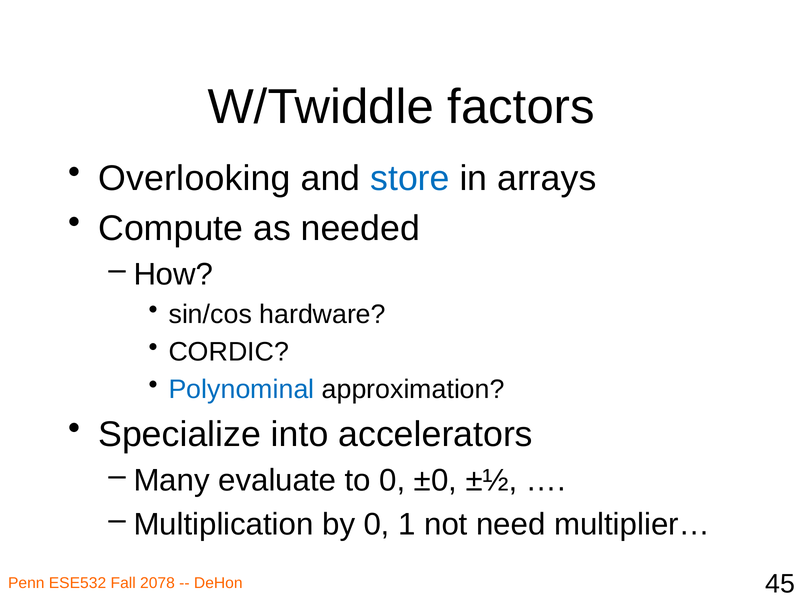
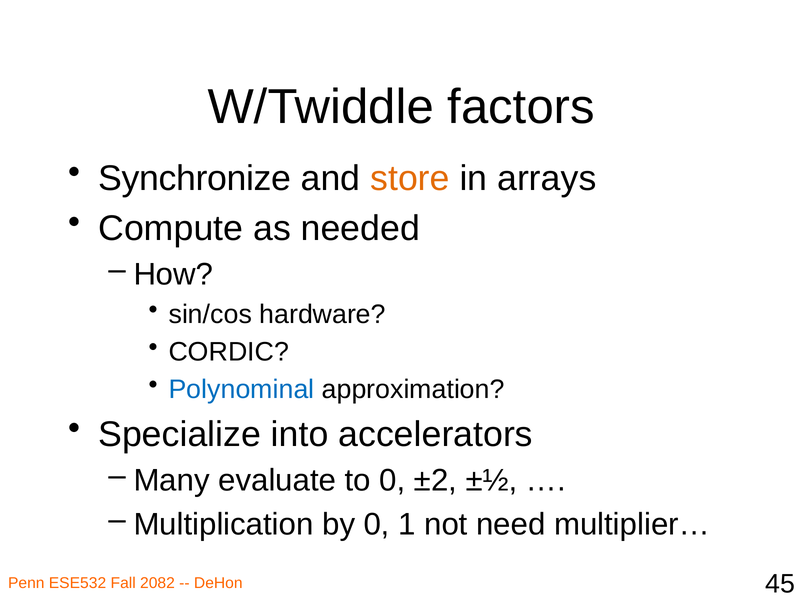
Overlooking: Overlooking -> Synchronize
store colour: blue -> orange
±0: ±0 -> ±2
2078: 2078 -> 2082
